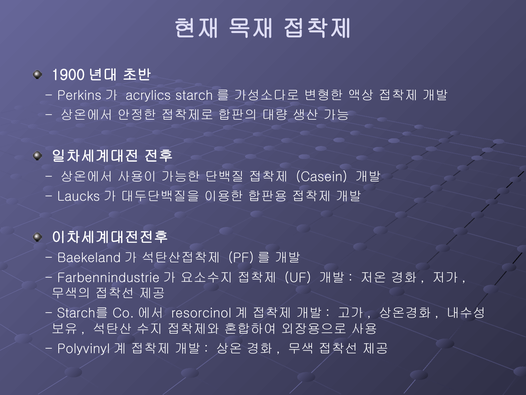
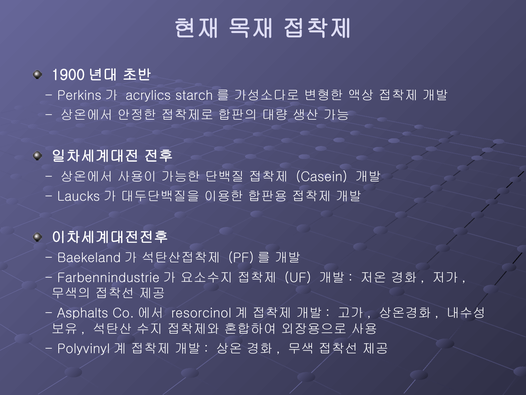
Starch를 at (83, 313): Starch를 -> Asphalts
